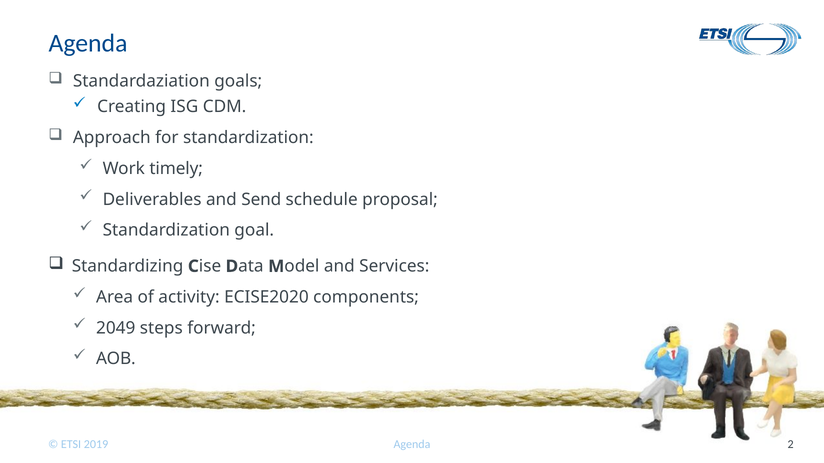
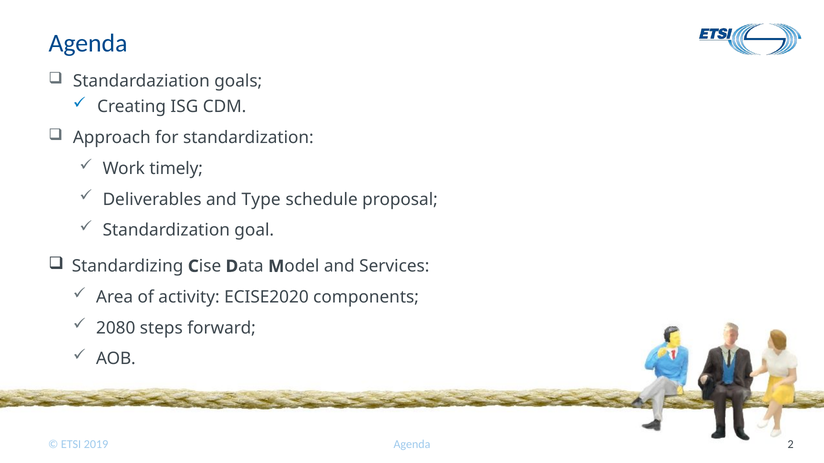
Send: Send -> Type
2049: 2049 -> 2080
